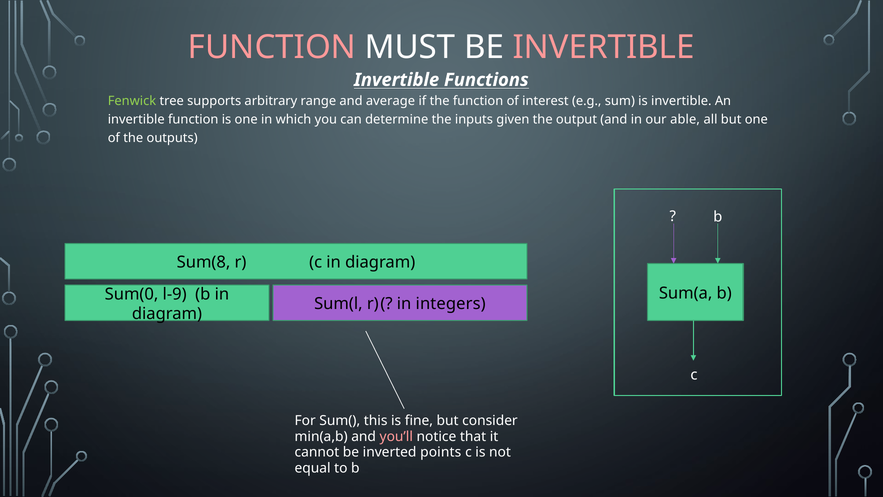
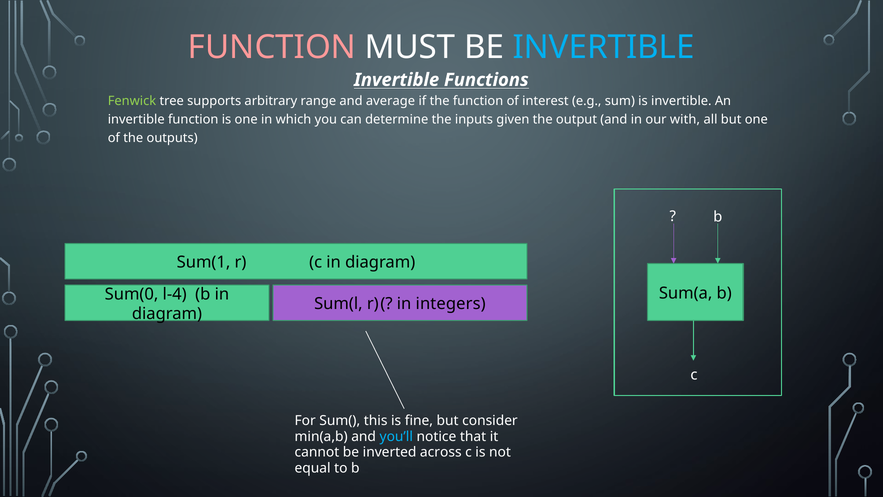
INVERTIBLE at (604, 48) colour: pink -> light blue
able: able -> with
Sum(8: Sum(8 -> Sum(1
l-9: l-9 -> l-4
you’ll colour: pink -> light blue
points: points -> across
